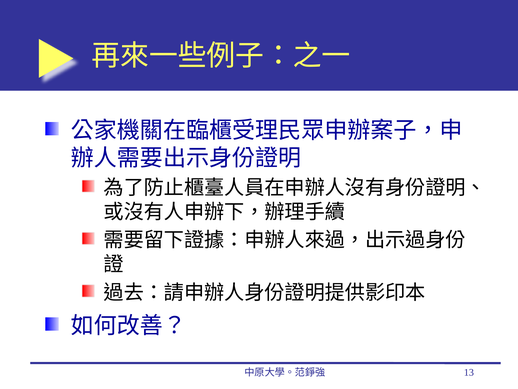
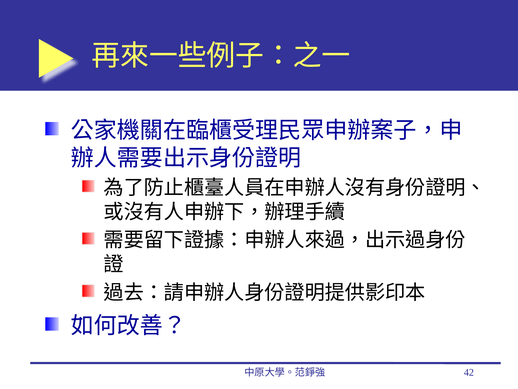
13: 13 -> 42
